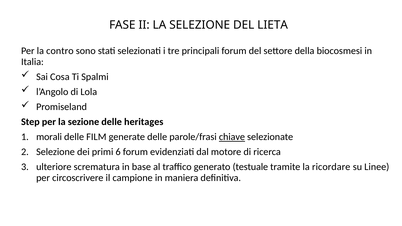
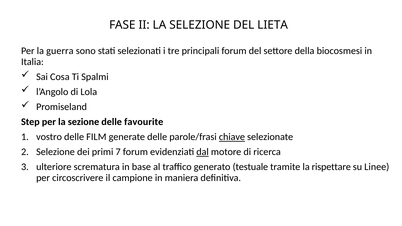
contro: contro -> guerra
heritages: heritages -> favourite
morali: morali -> vostro
6: 6 -> 7
dal underline: none -> present
ricordare: ricordare -> rispettare
